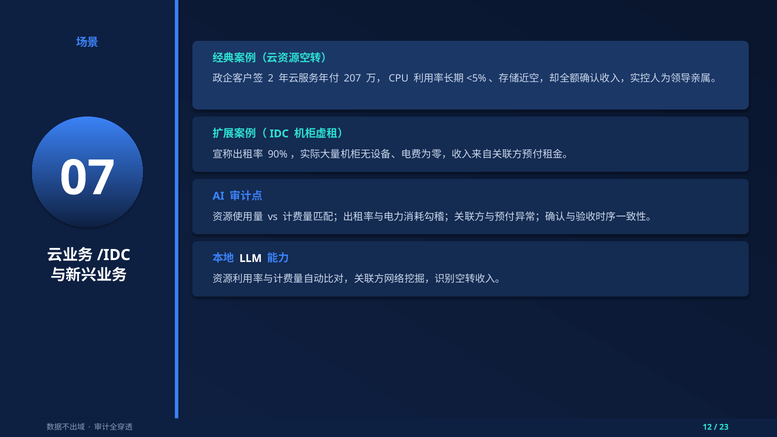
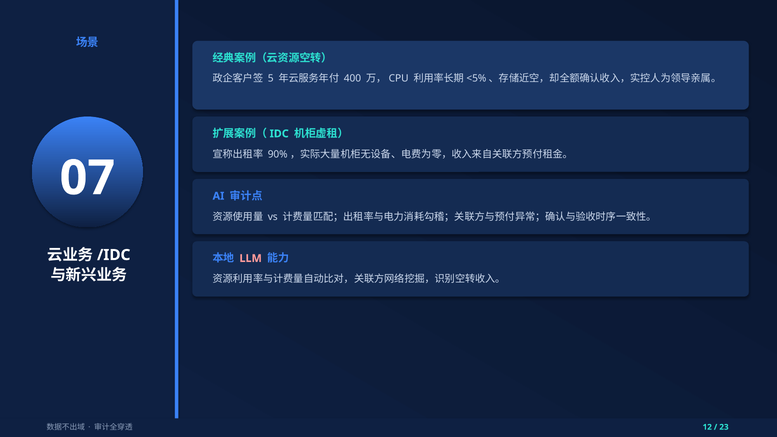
2: 2 -> 5
207: 207 -> 400
LLM colour: white -> pink
